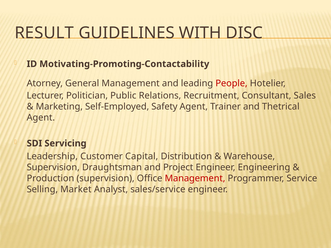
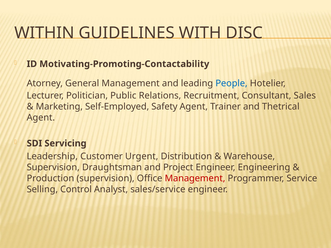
RESULT: RESULT -> WITHIN
People colour: red -> blue
Capital: Capital -> Urgent
Market: Market -> Control
